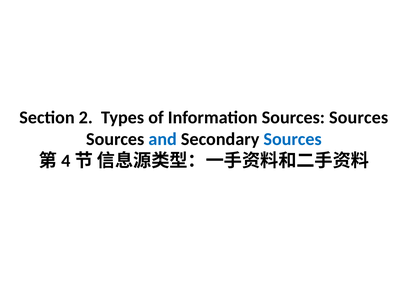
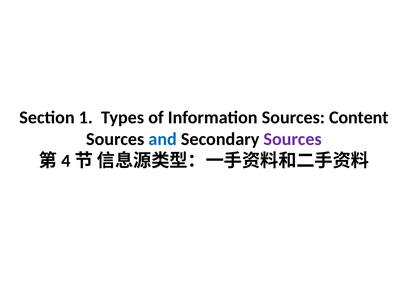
2: 2 -> 1
Information Sources Sources: Sources -> Content
Sources at (293, 139) colour: blue -> purple
